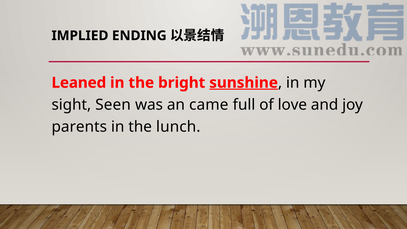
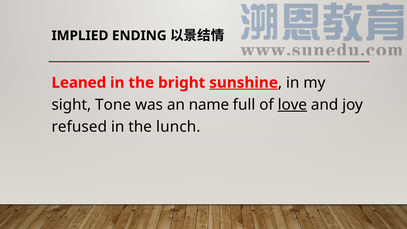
Seen: Seen -> Tone
came: came -> name
love underline: none -> present
parents: parents -> refused
